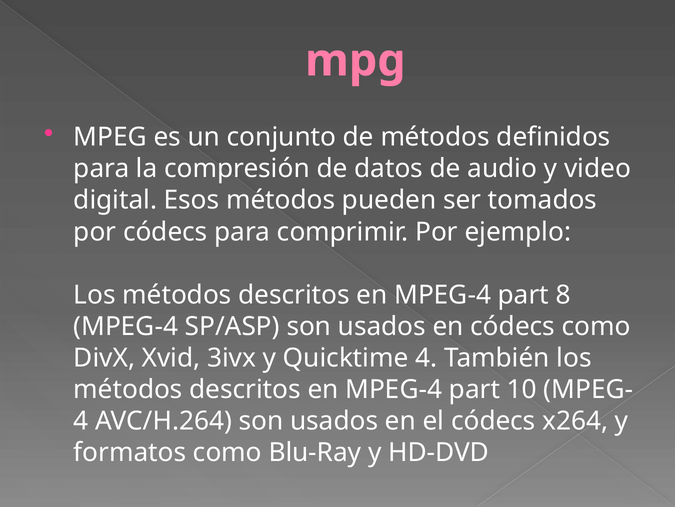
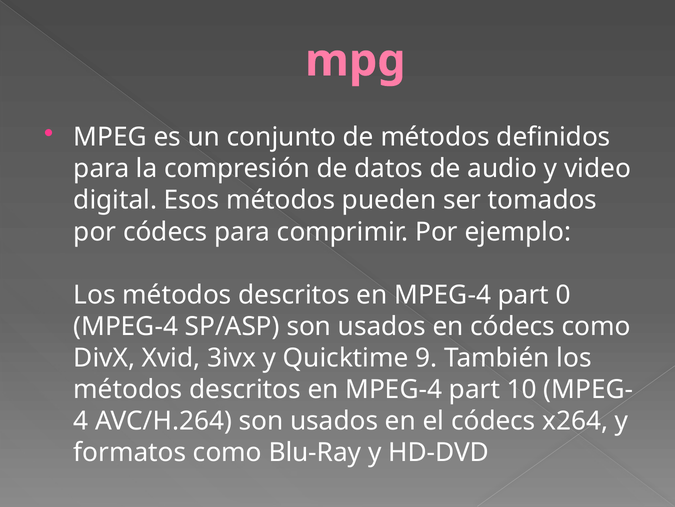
8: 8 -> 0
Quicktime 4: 4 -> 9
